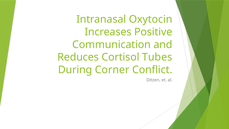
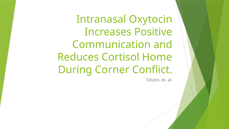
Tubes: Tubes -> Home
